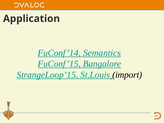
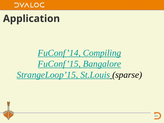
Semantics: Semantics -> Compiling
import: import -> sparse
